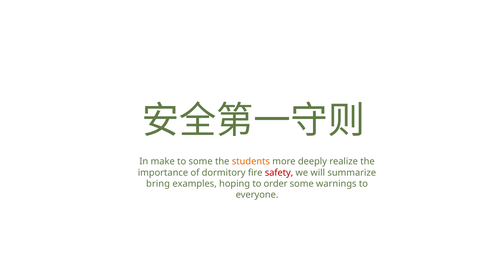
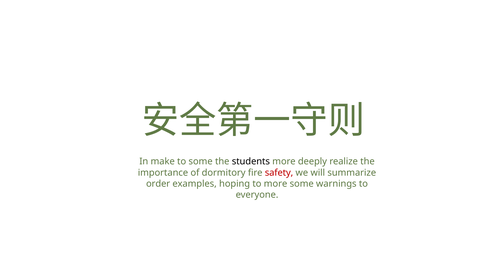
students colour: orange -> black
bring: bring -> order
to order: order -> more
